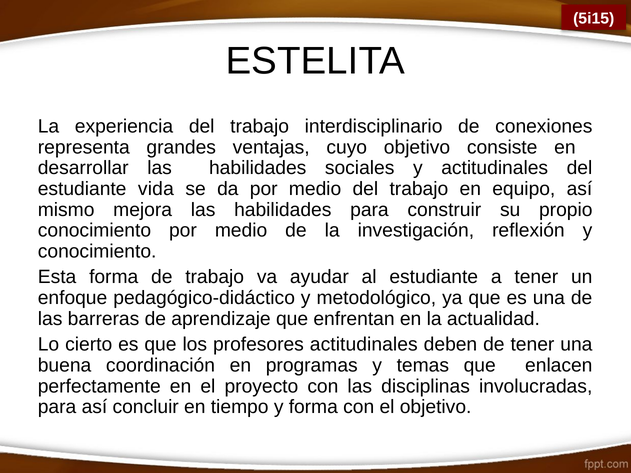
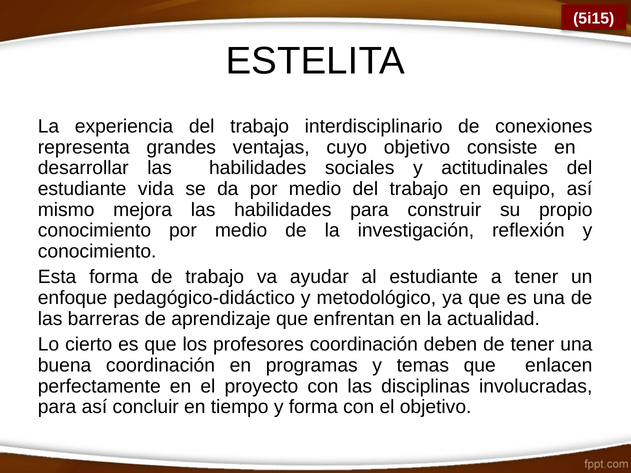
profesores actitudinales: actitudinales -> coordinación
